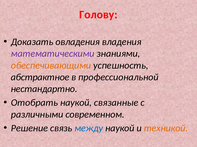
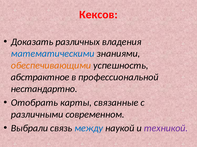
Голову: Голову -> Кексов
овладения: овладения -> различных
математическими colour: purple -> blue
Отобрать наукой: наукой -> карты
Решение: Решение -> Выбрали
техникой colour: orange -> purple
